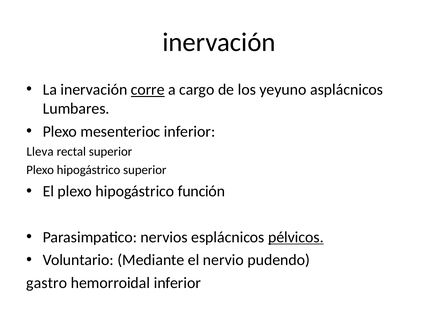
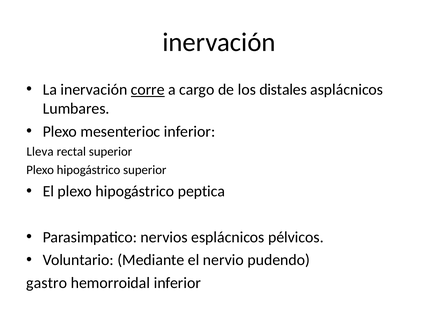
yeyuno: yeyuno -> distales
función: función -> peptica
pélvicos underline: present -> none
